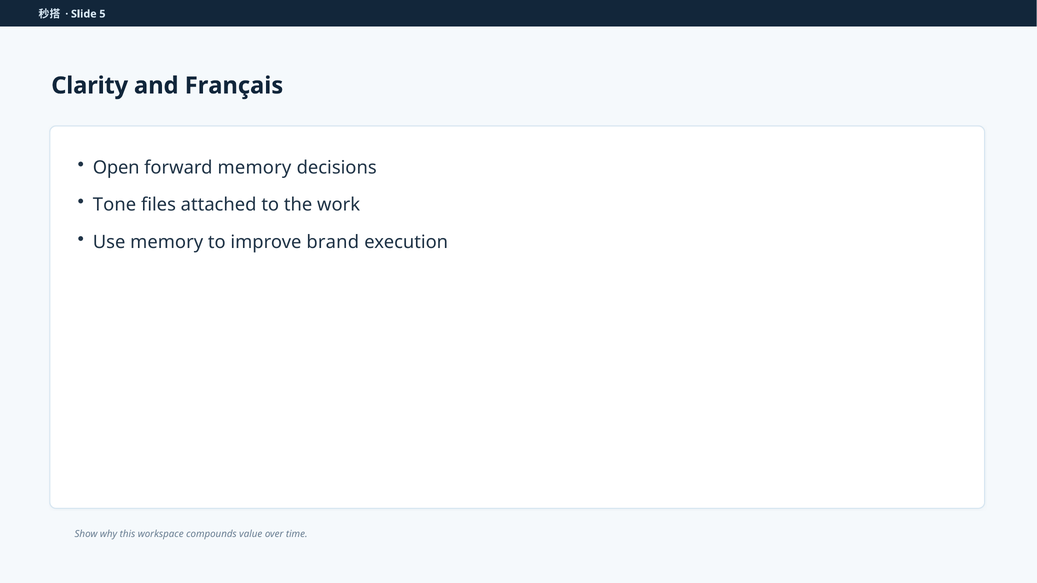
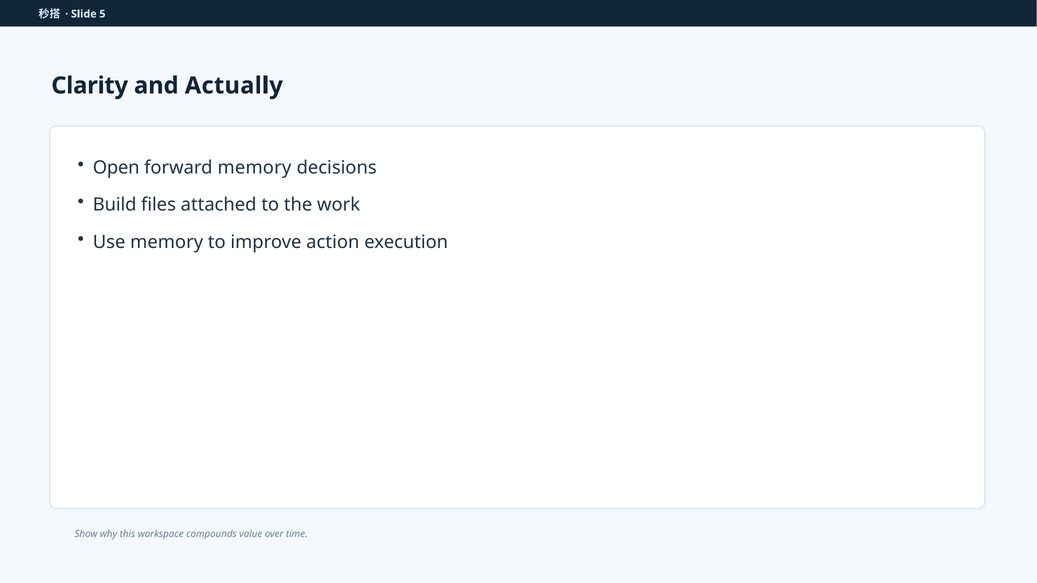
Français: Français -> Actually
Tone: Tone -> Build
brand: brand -> action
